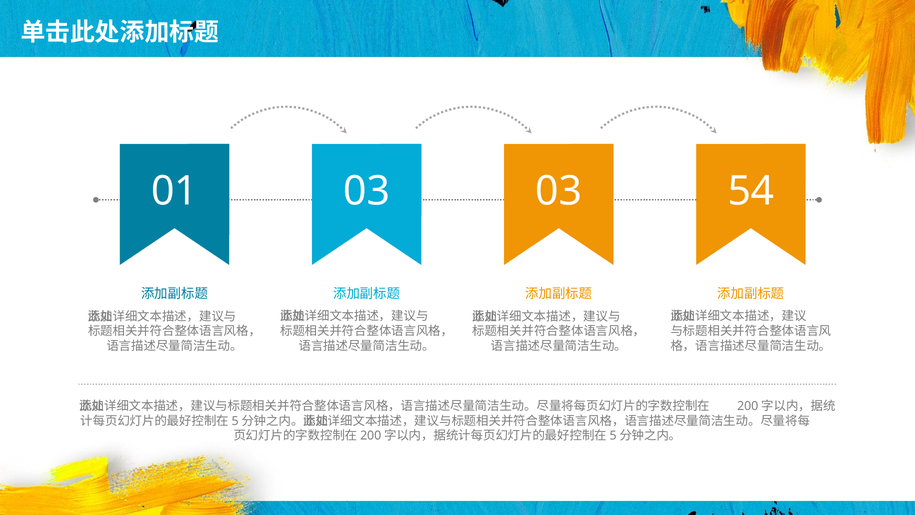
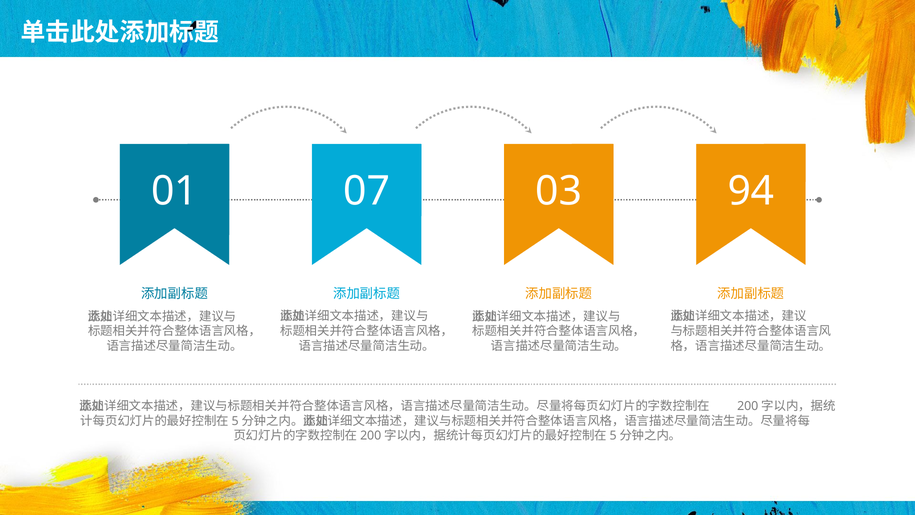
01 03: 03 -> 07
54: 54 -> 94
